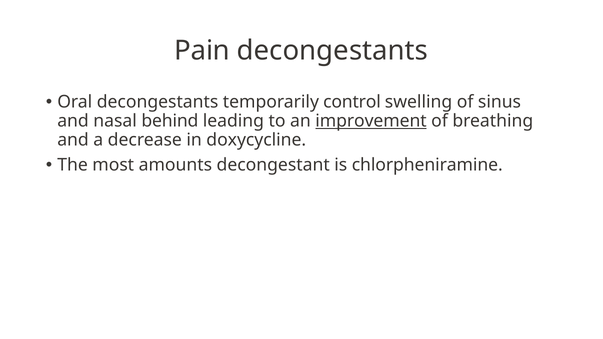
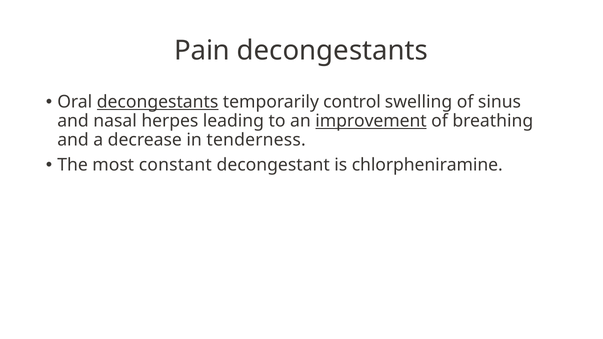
decongestants at (158, 102) underline: none -> present
behind: behind -> herpes
doxycycline: doxycycline -> tenderness
amounts: amounts -> constant
